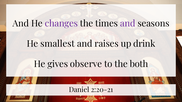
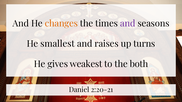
changes colour: purple -> orange
drink: drink -> turns
observe: observe -> weakest
